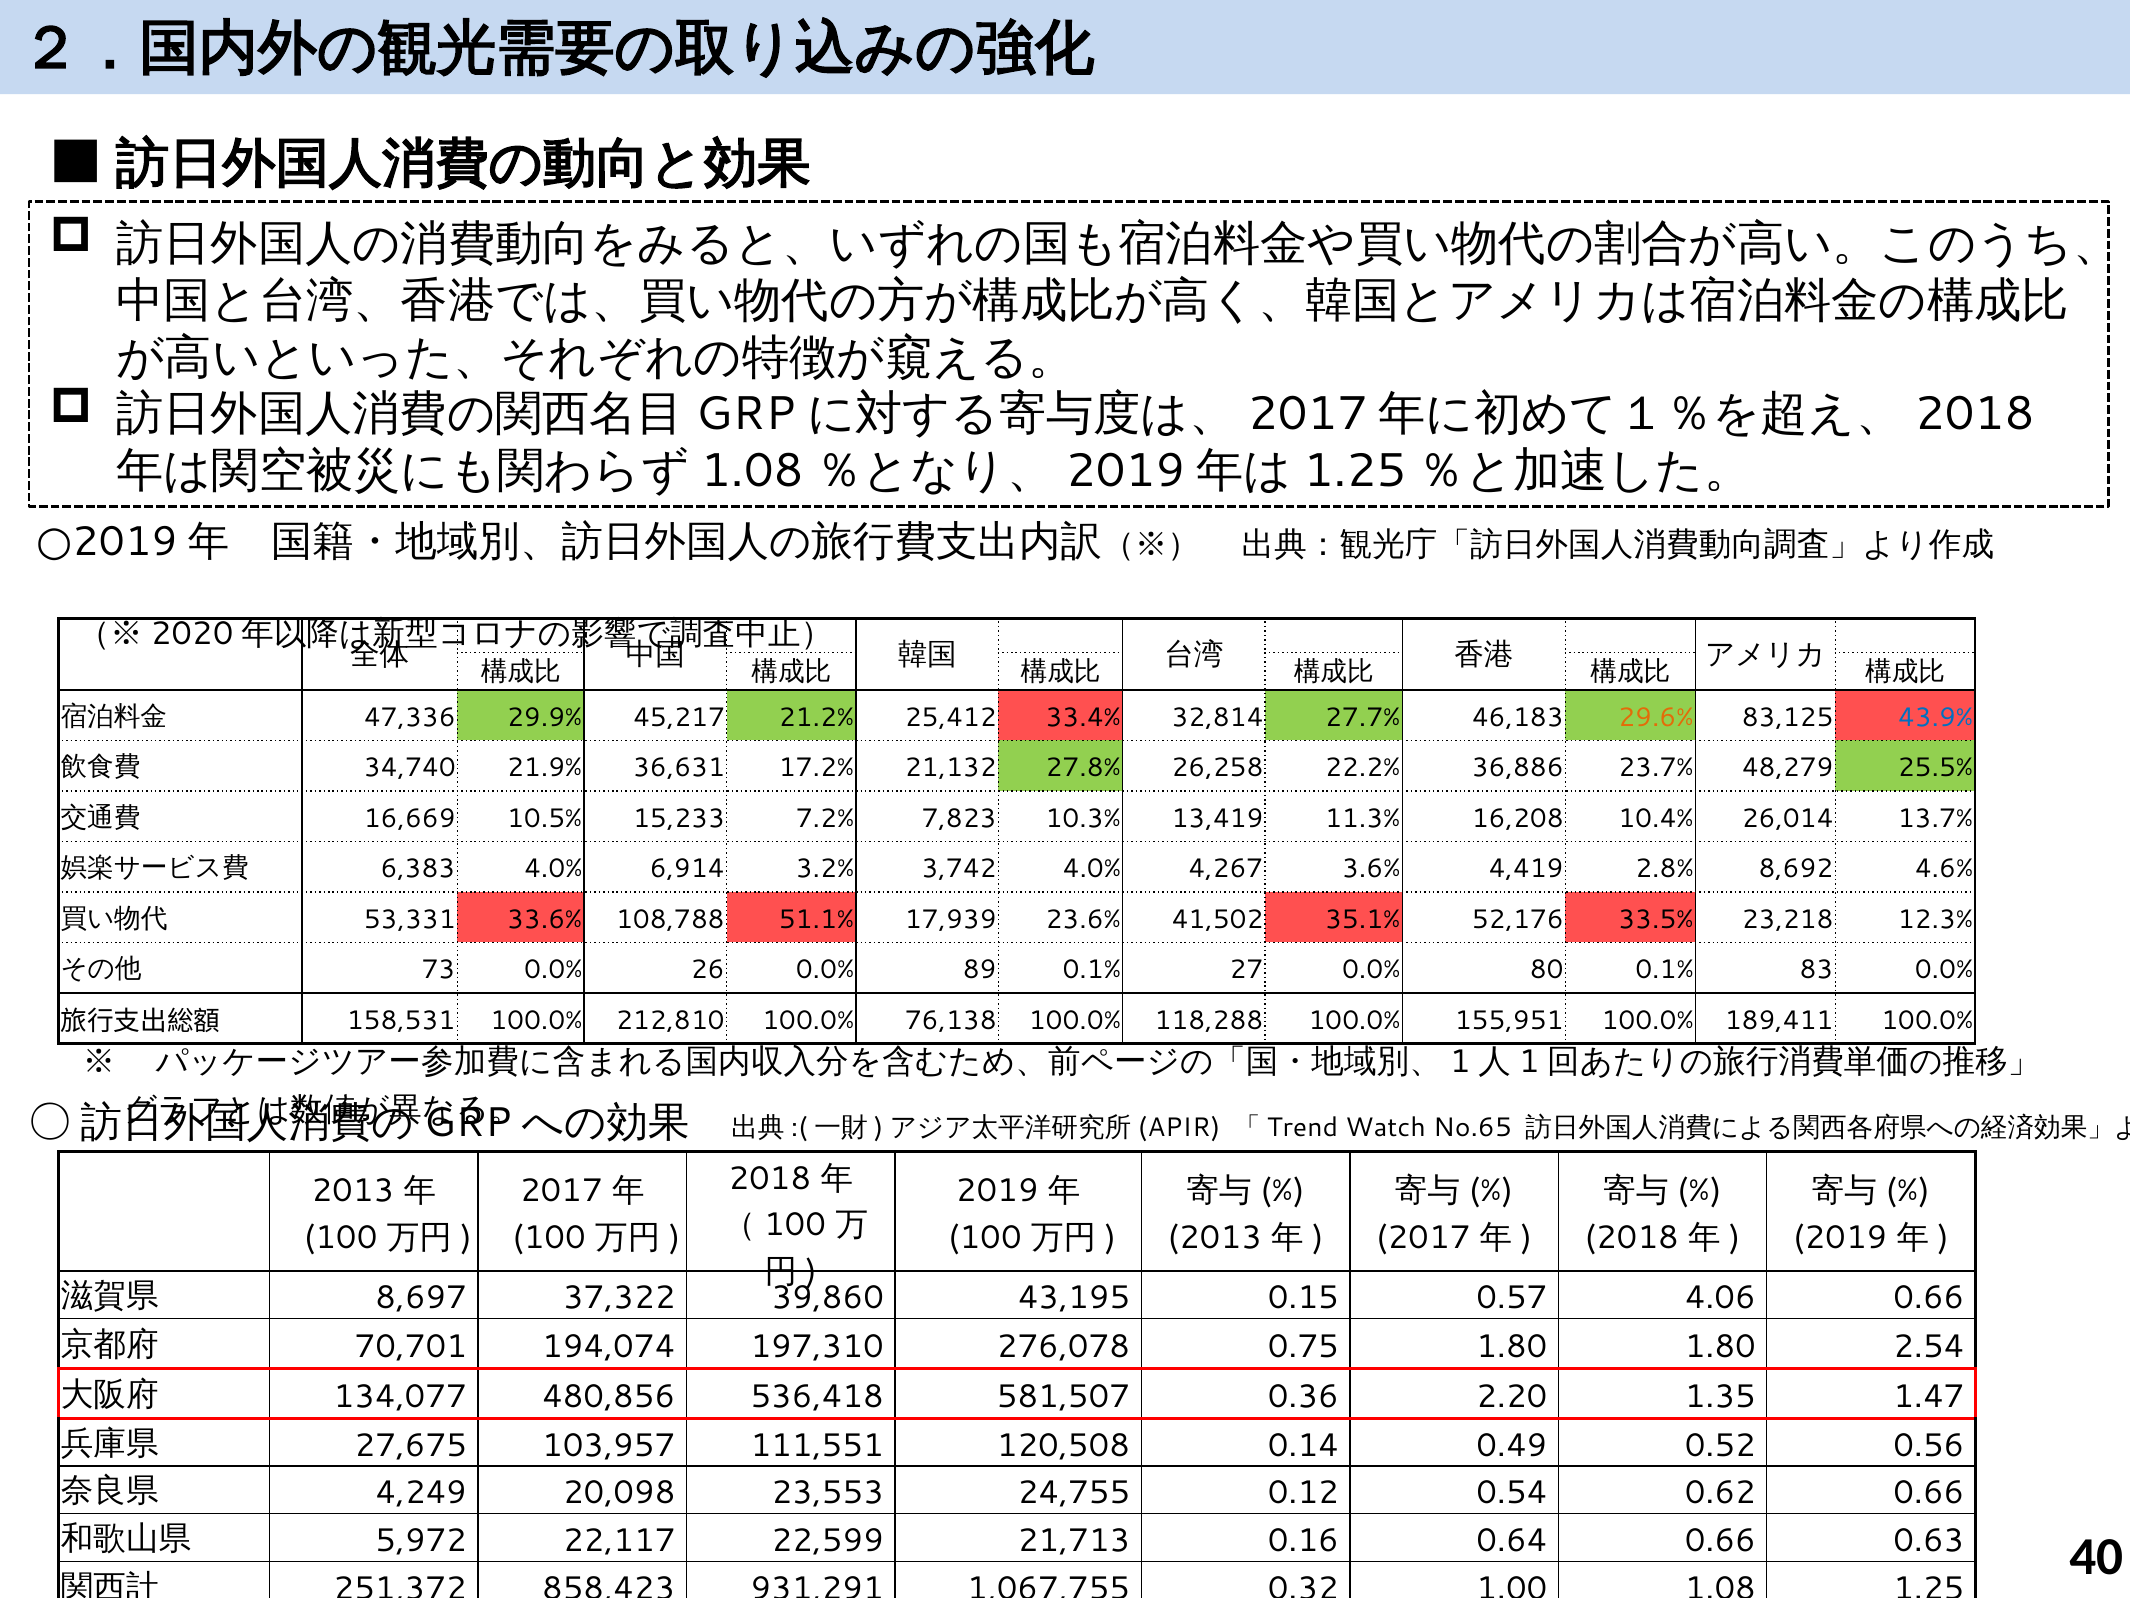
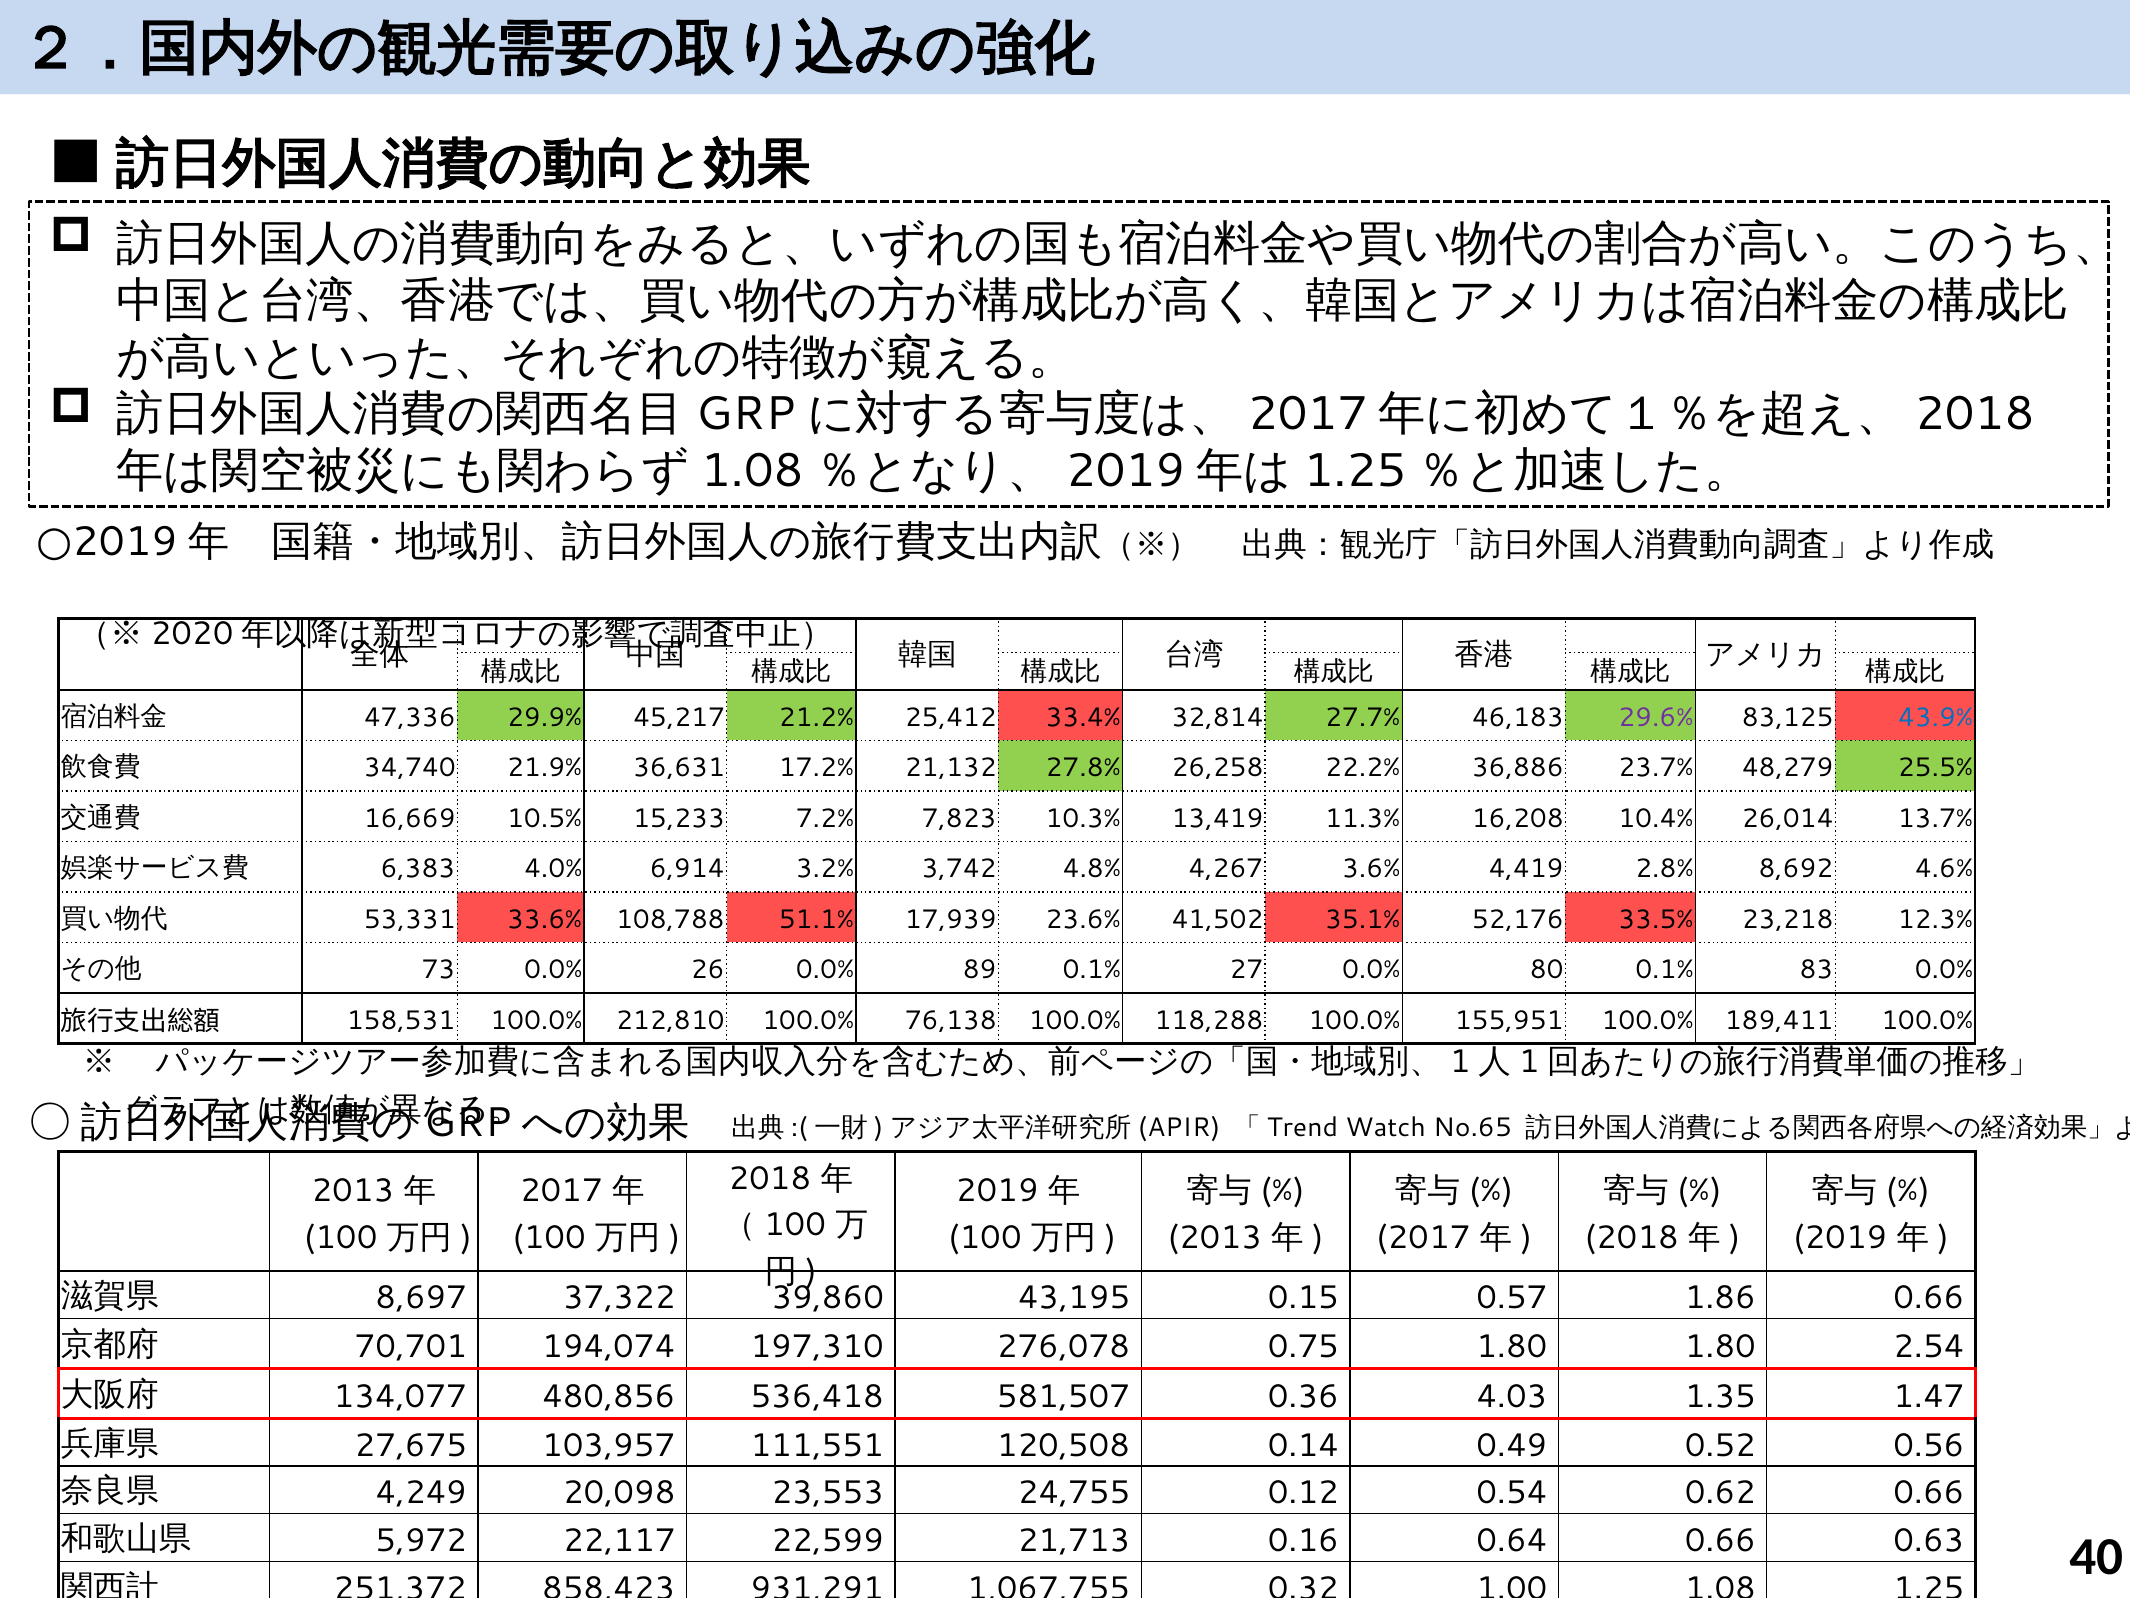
29.6% colour: orange -> purple
3,742 4.0%: 4.0% -> 4.8%
4.06: 4.06 -> 1.86
2.20: 2.20 -> 4.03
